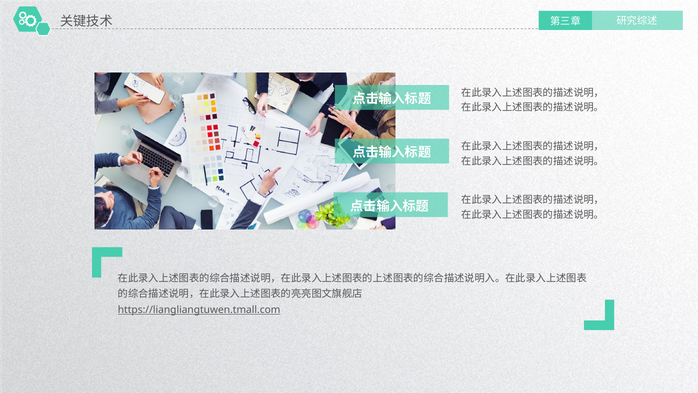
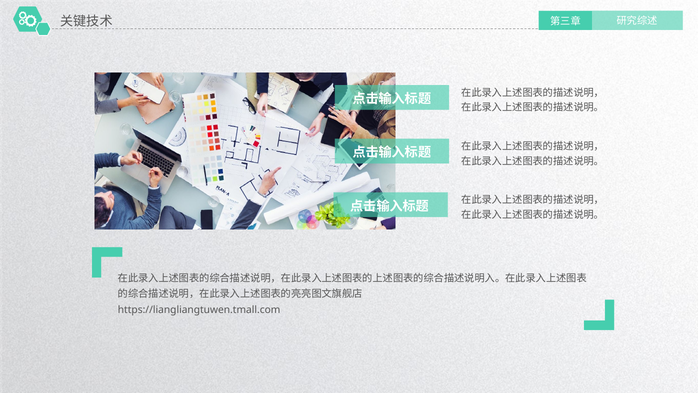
https://liangliangtuwen.tmall.com underline: present -> none
